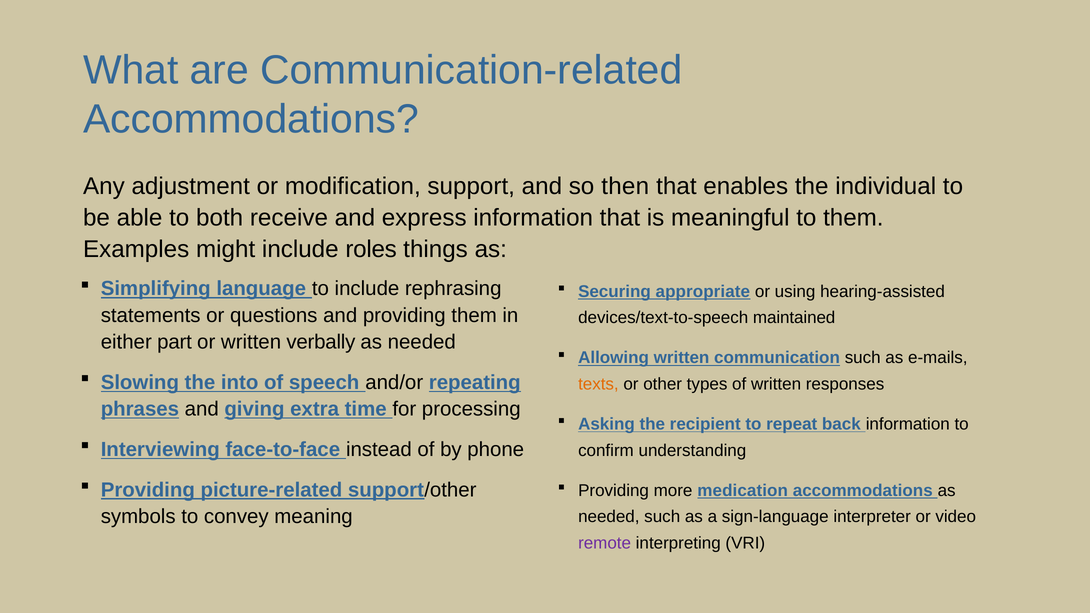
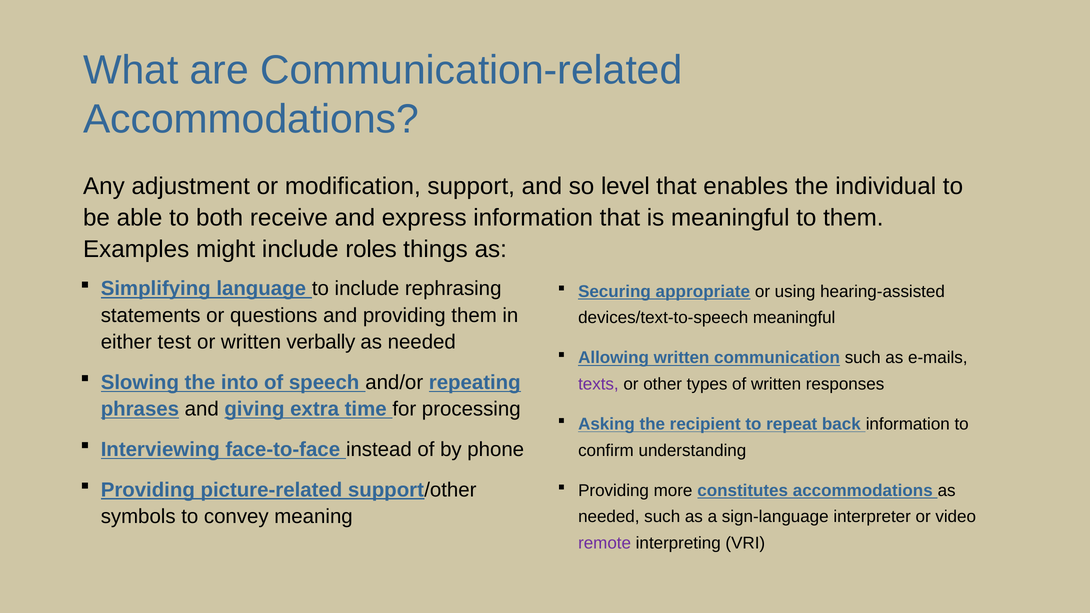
then: then -> level
devices/text-to-speech maintained: maintained -> meaningful
part: part -> test
texts colour: orange -> purple
medication: medication -> constitutes
